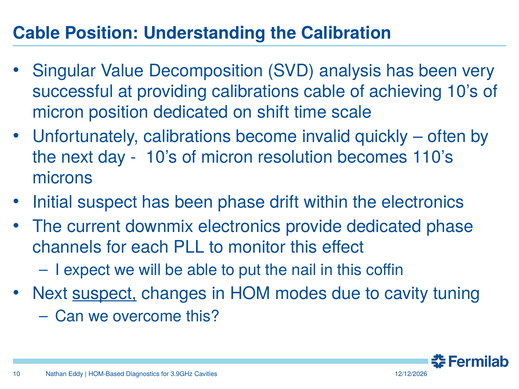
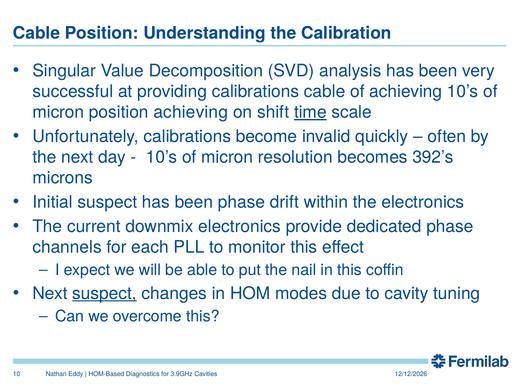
position dedicated: dedicated -> achieving
time underline: none -> present
110’s: 110’s -> 392’s
